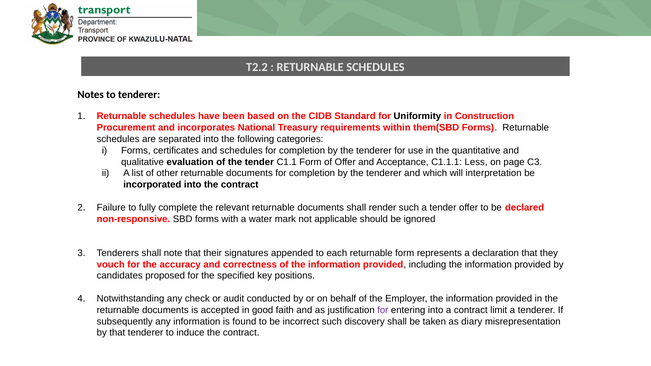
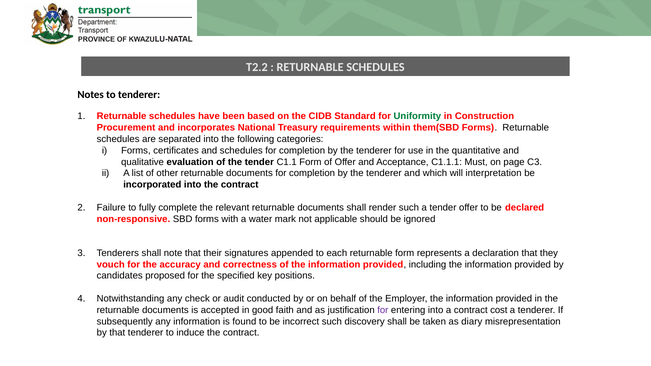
Uniformity colour: black -> green
Less: Less -> Must
limit: limit -> cost
